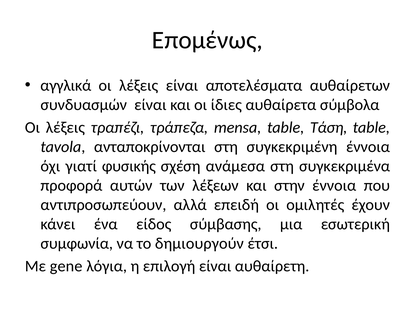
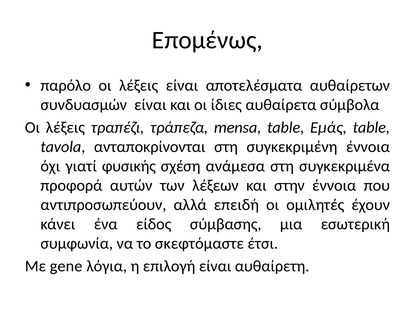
αγγλικά: αγγλικά -> παρόλο
Τάση: Τάση -> Εμάς
δημιουργούν: δημιουργούν -> σκεφτόμαστε
